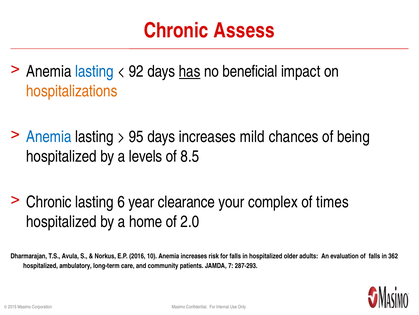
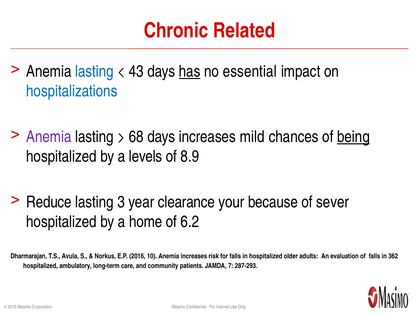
Assess: Assess -> Related
92: 92 -> 43
beneficial: beneficial -> essential
hospitalizations colour: orange -> blue
Anemia at (49, 137) colour: blue -> purple
95: 95 -> 68
being underline: none -> present
8.5: 8.5 -> 8.9
Chronic at (49, 202): Chronic -> Reduce
6: 6 -> 3
complex: complex -> because
times: times -> sever
2.0: 2.0 -> 6.2
